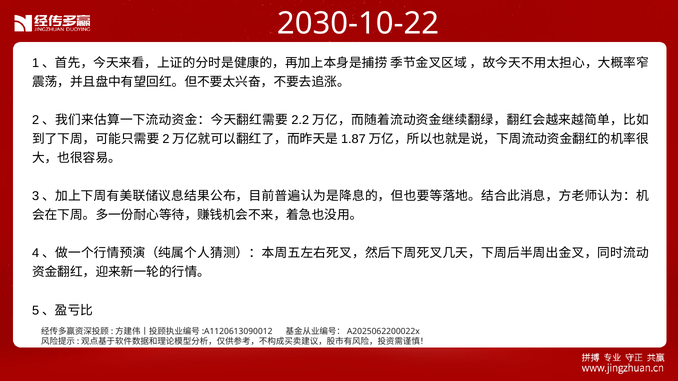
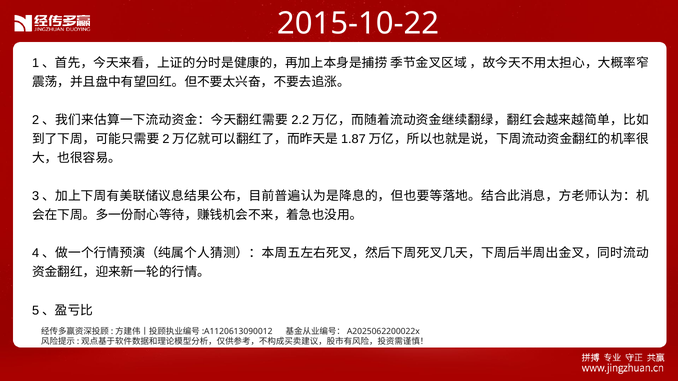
2030-10-22: 2030-10-22 -> 2015-10-22
